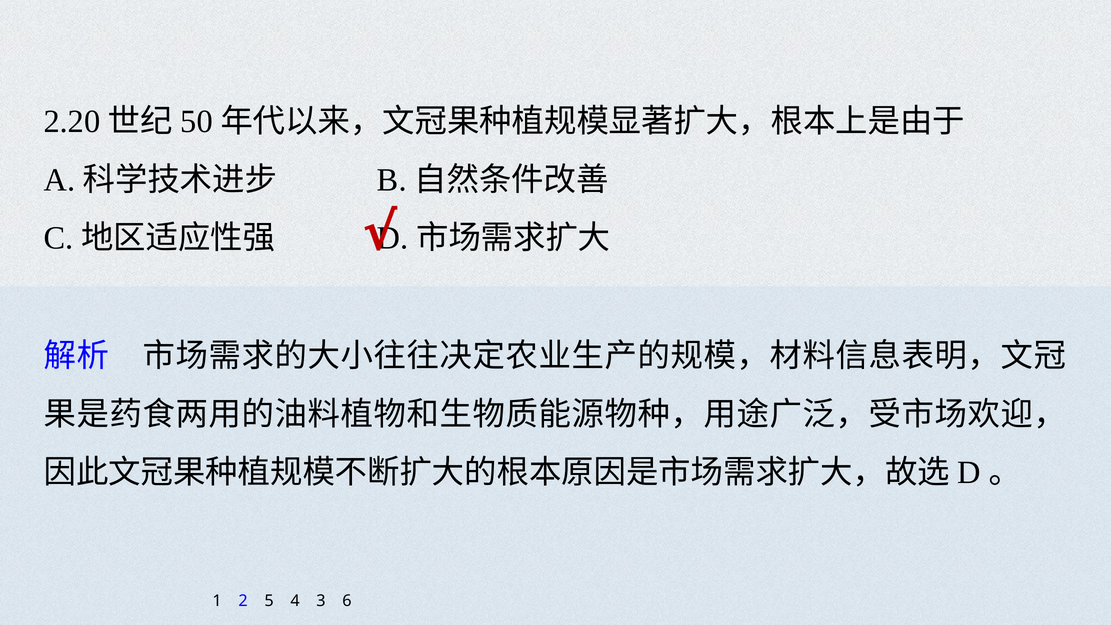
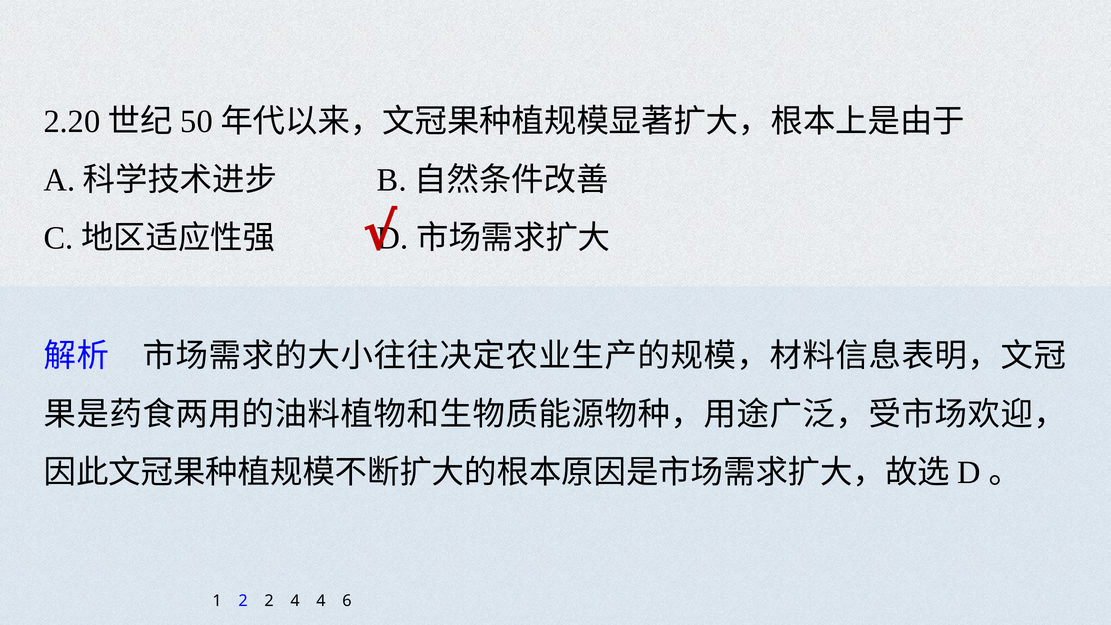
2 5: 5 -> 2
4 3: 3 -> 4
